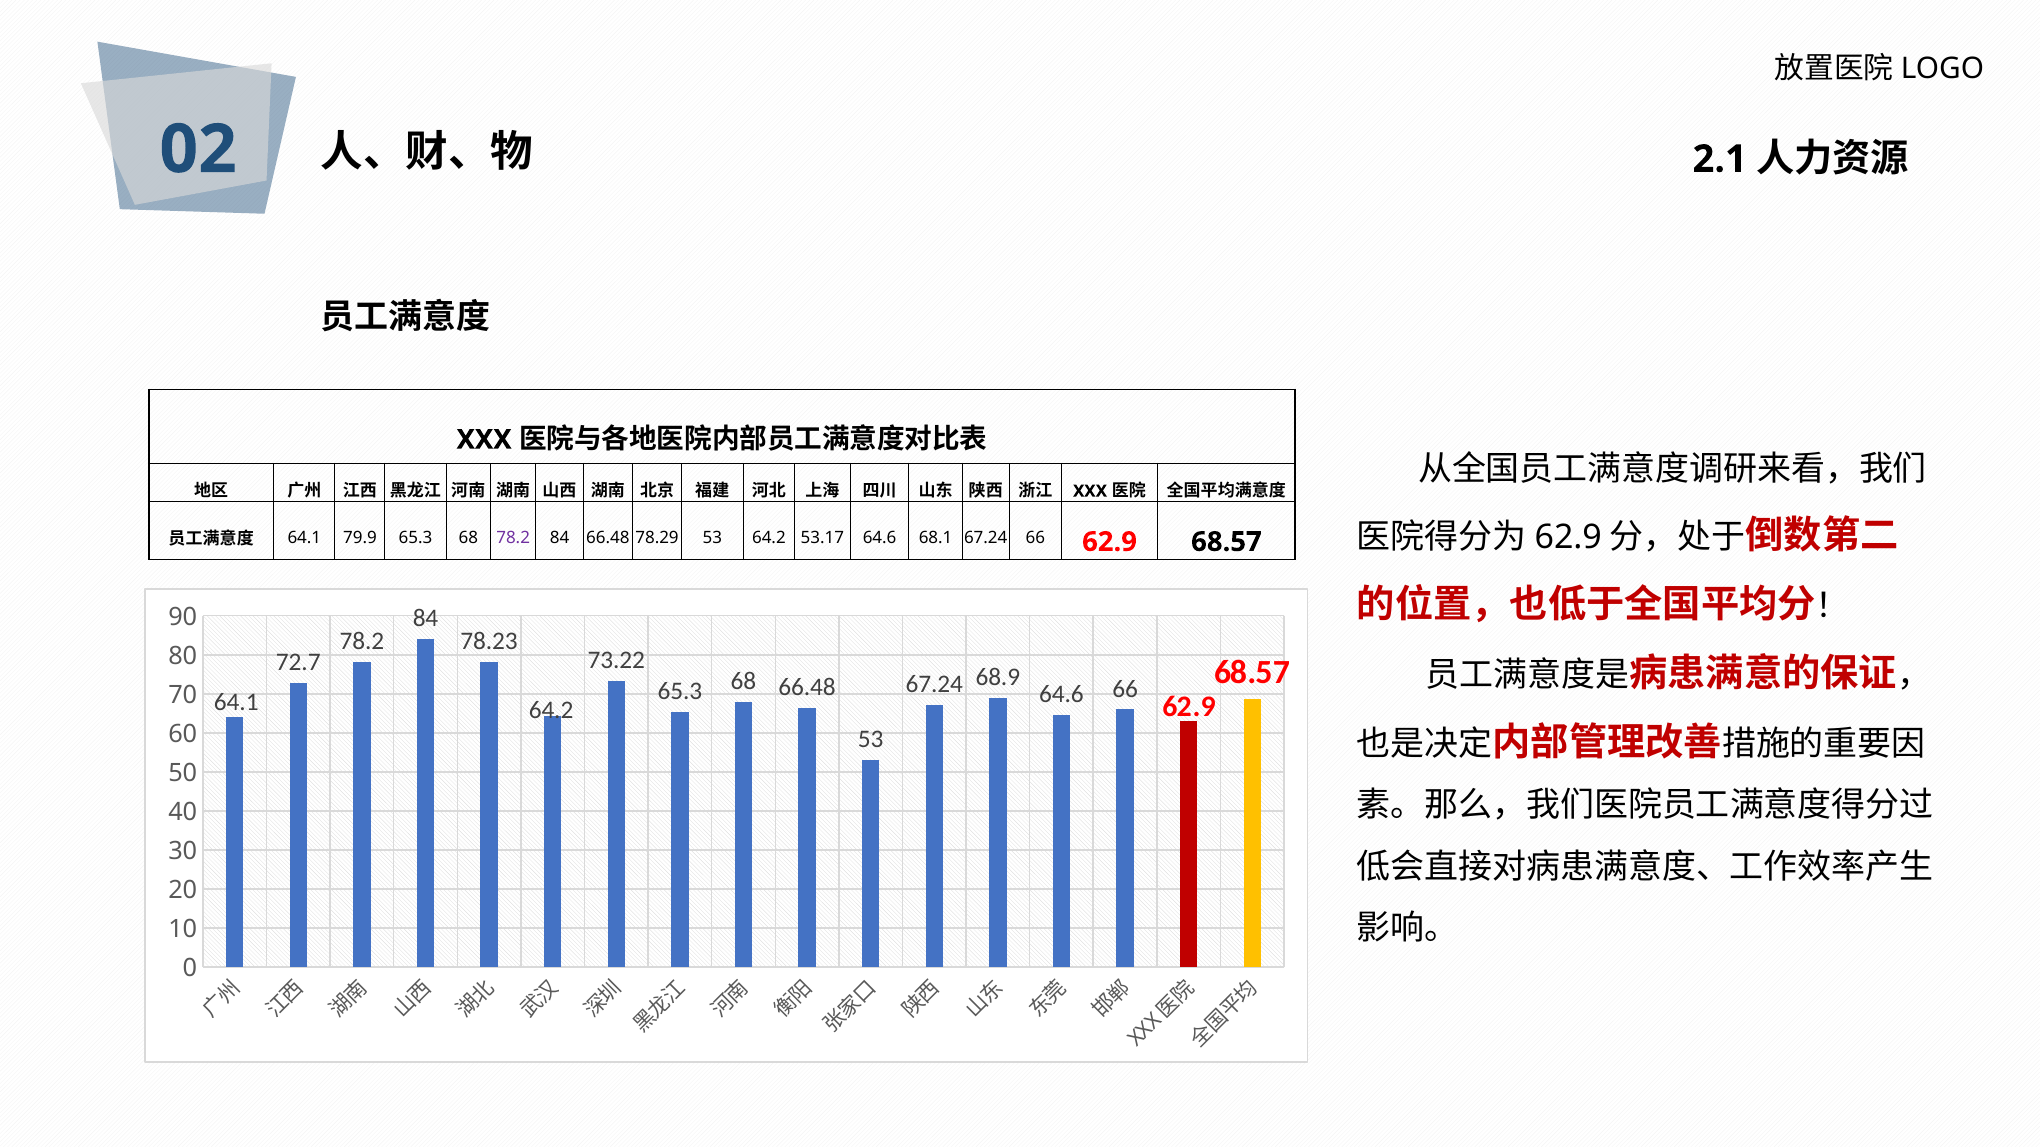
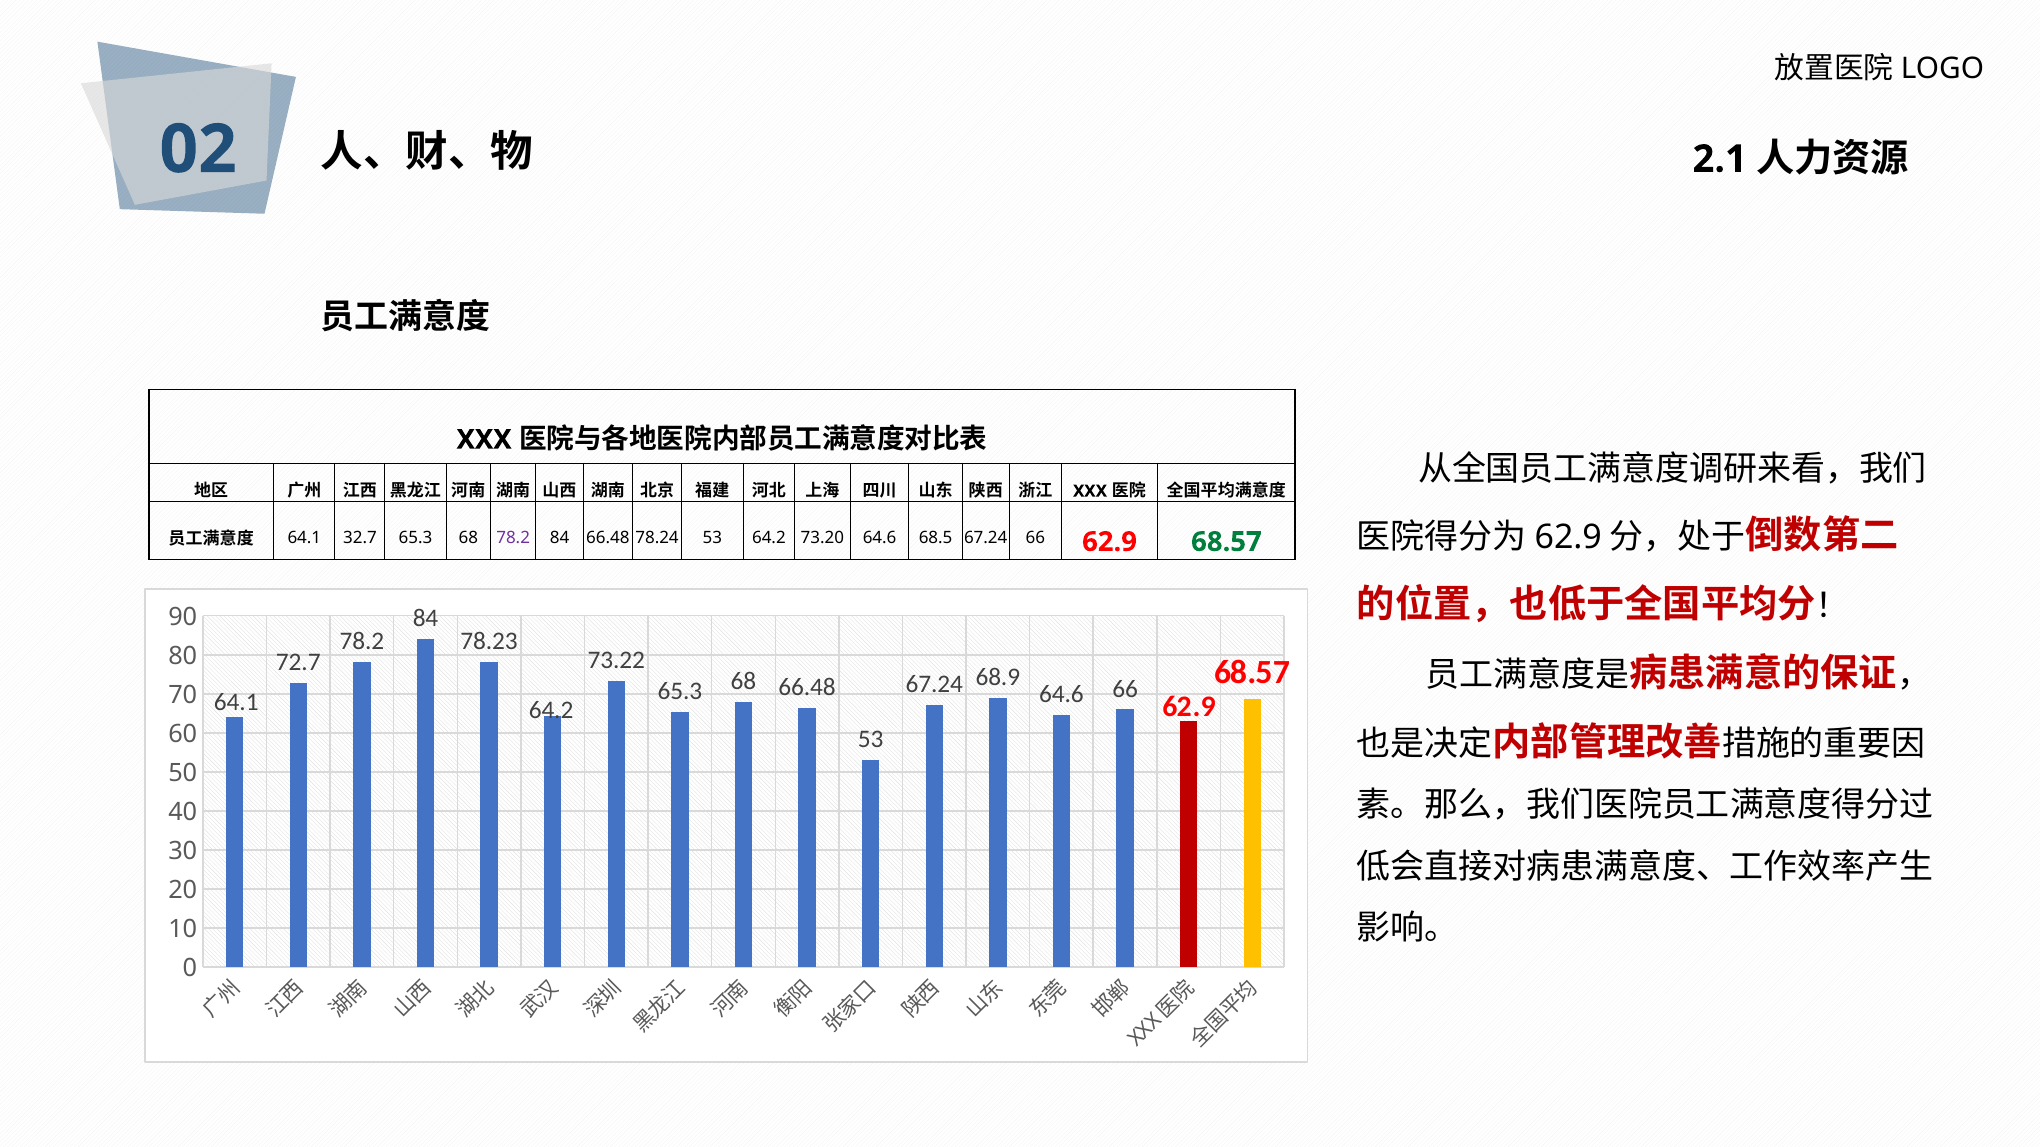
79.9: 79.9 -> 32.7
78.29: 78.29 -> 78.24
53.17: 53.17 -> 73.20
68.1: 68.1 -> 68.5
68.57 at (1226, 542) colour: black -> green
